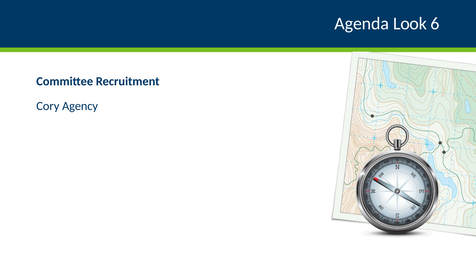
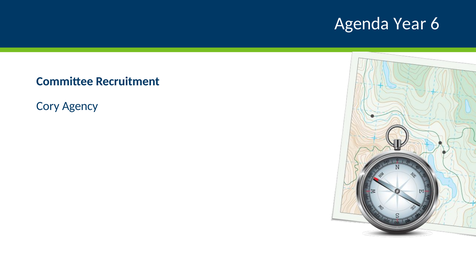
Look: Look -> Year
